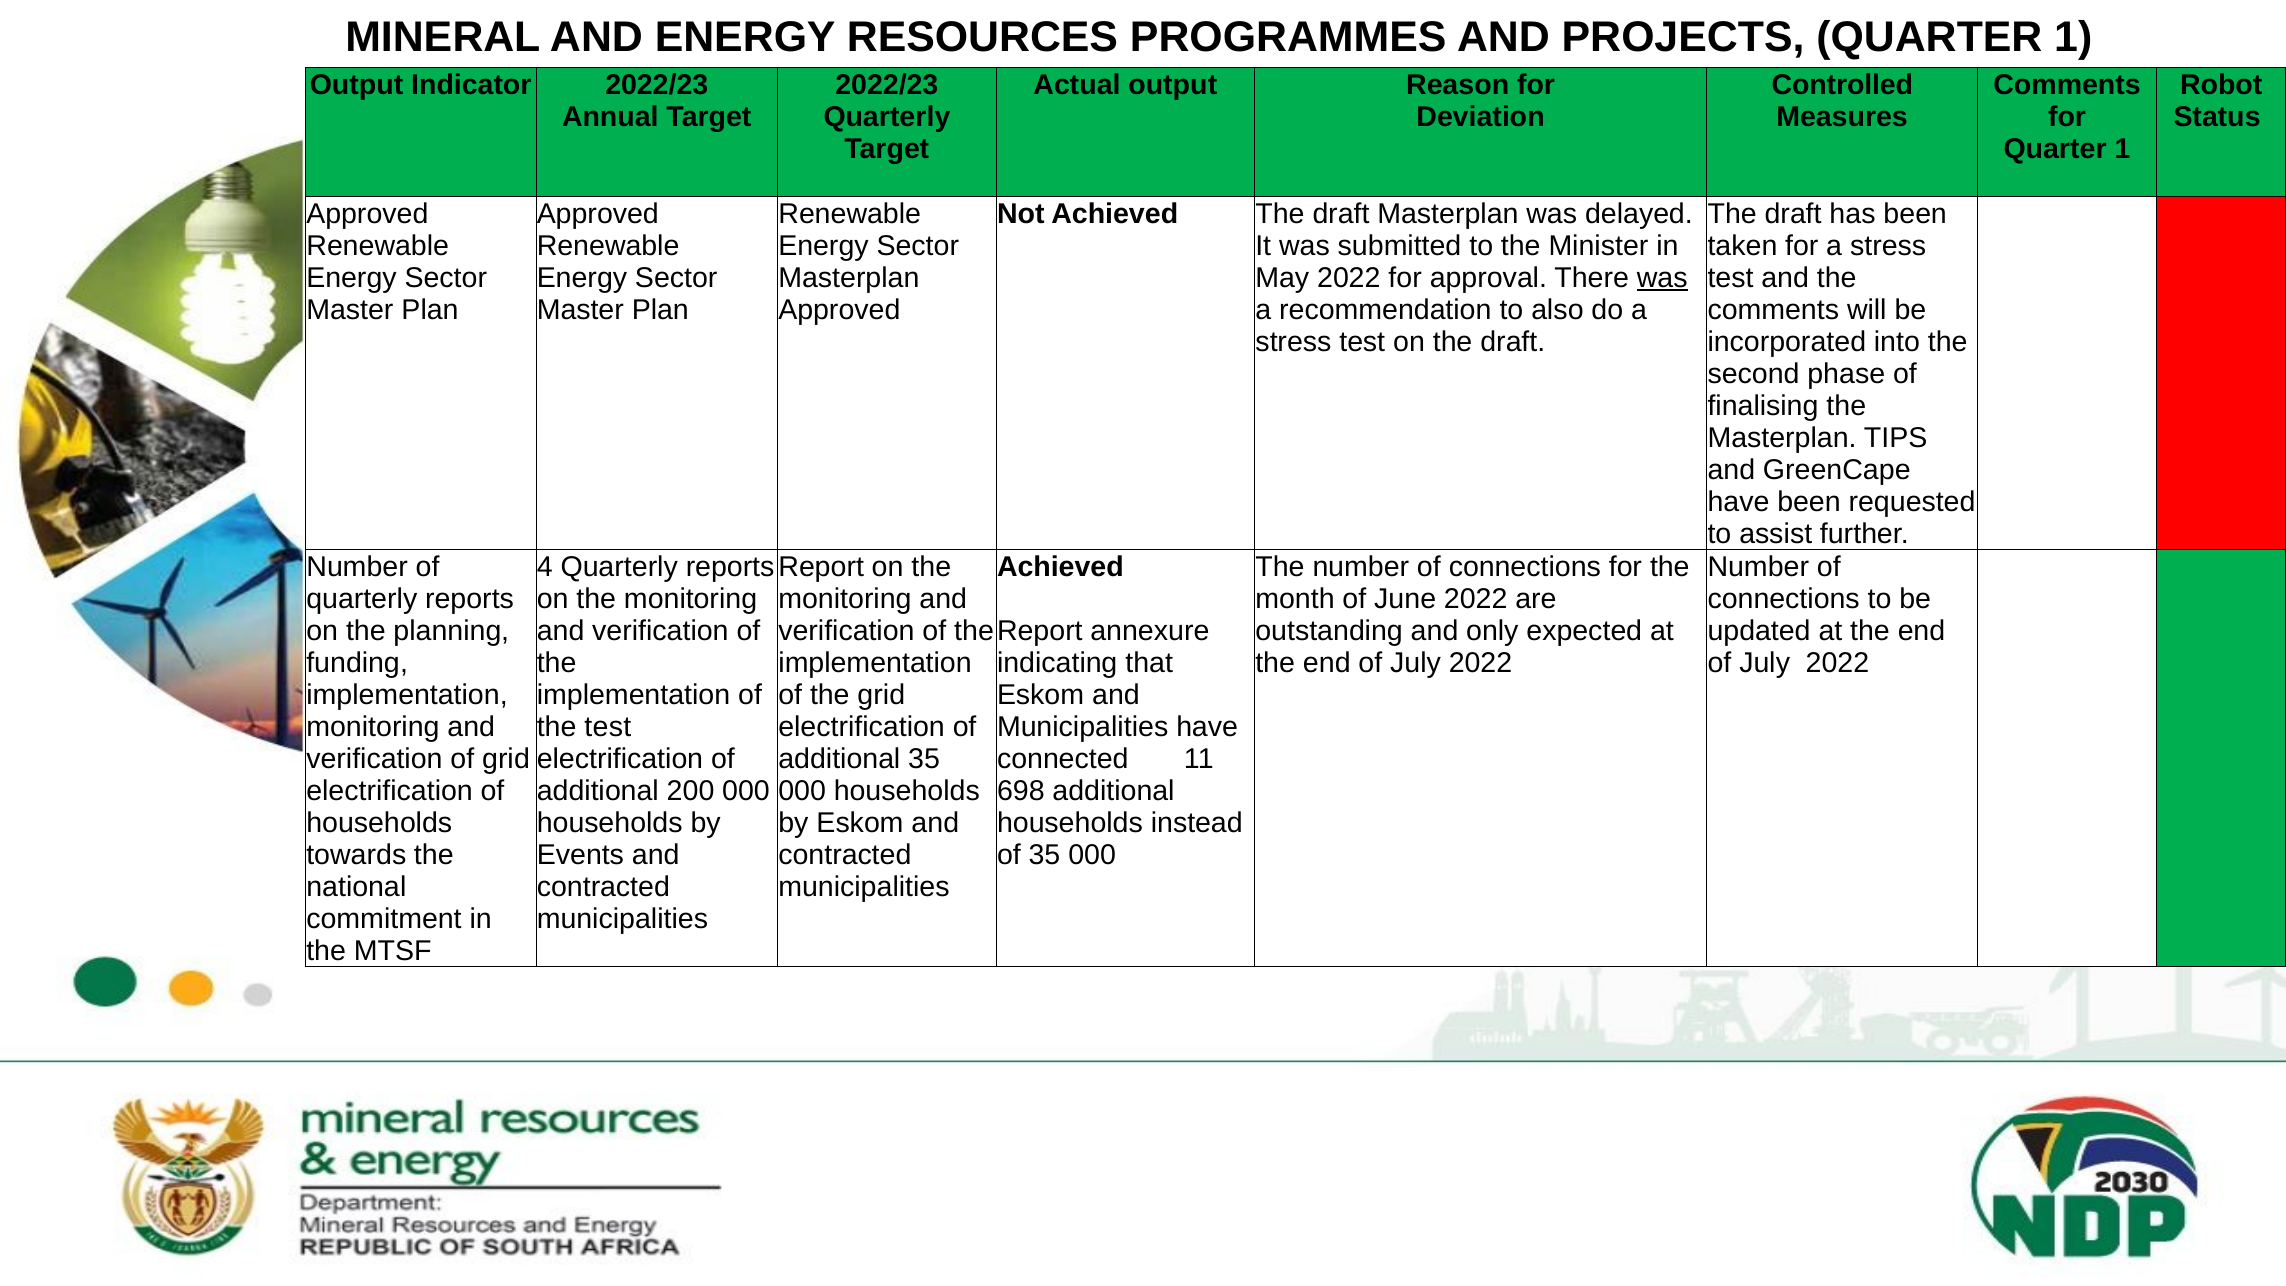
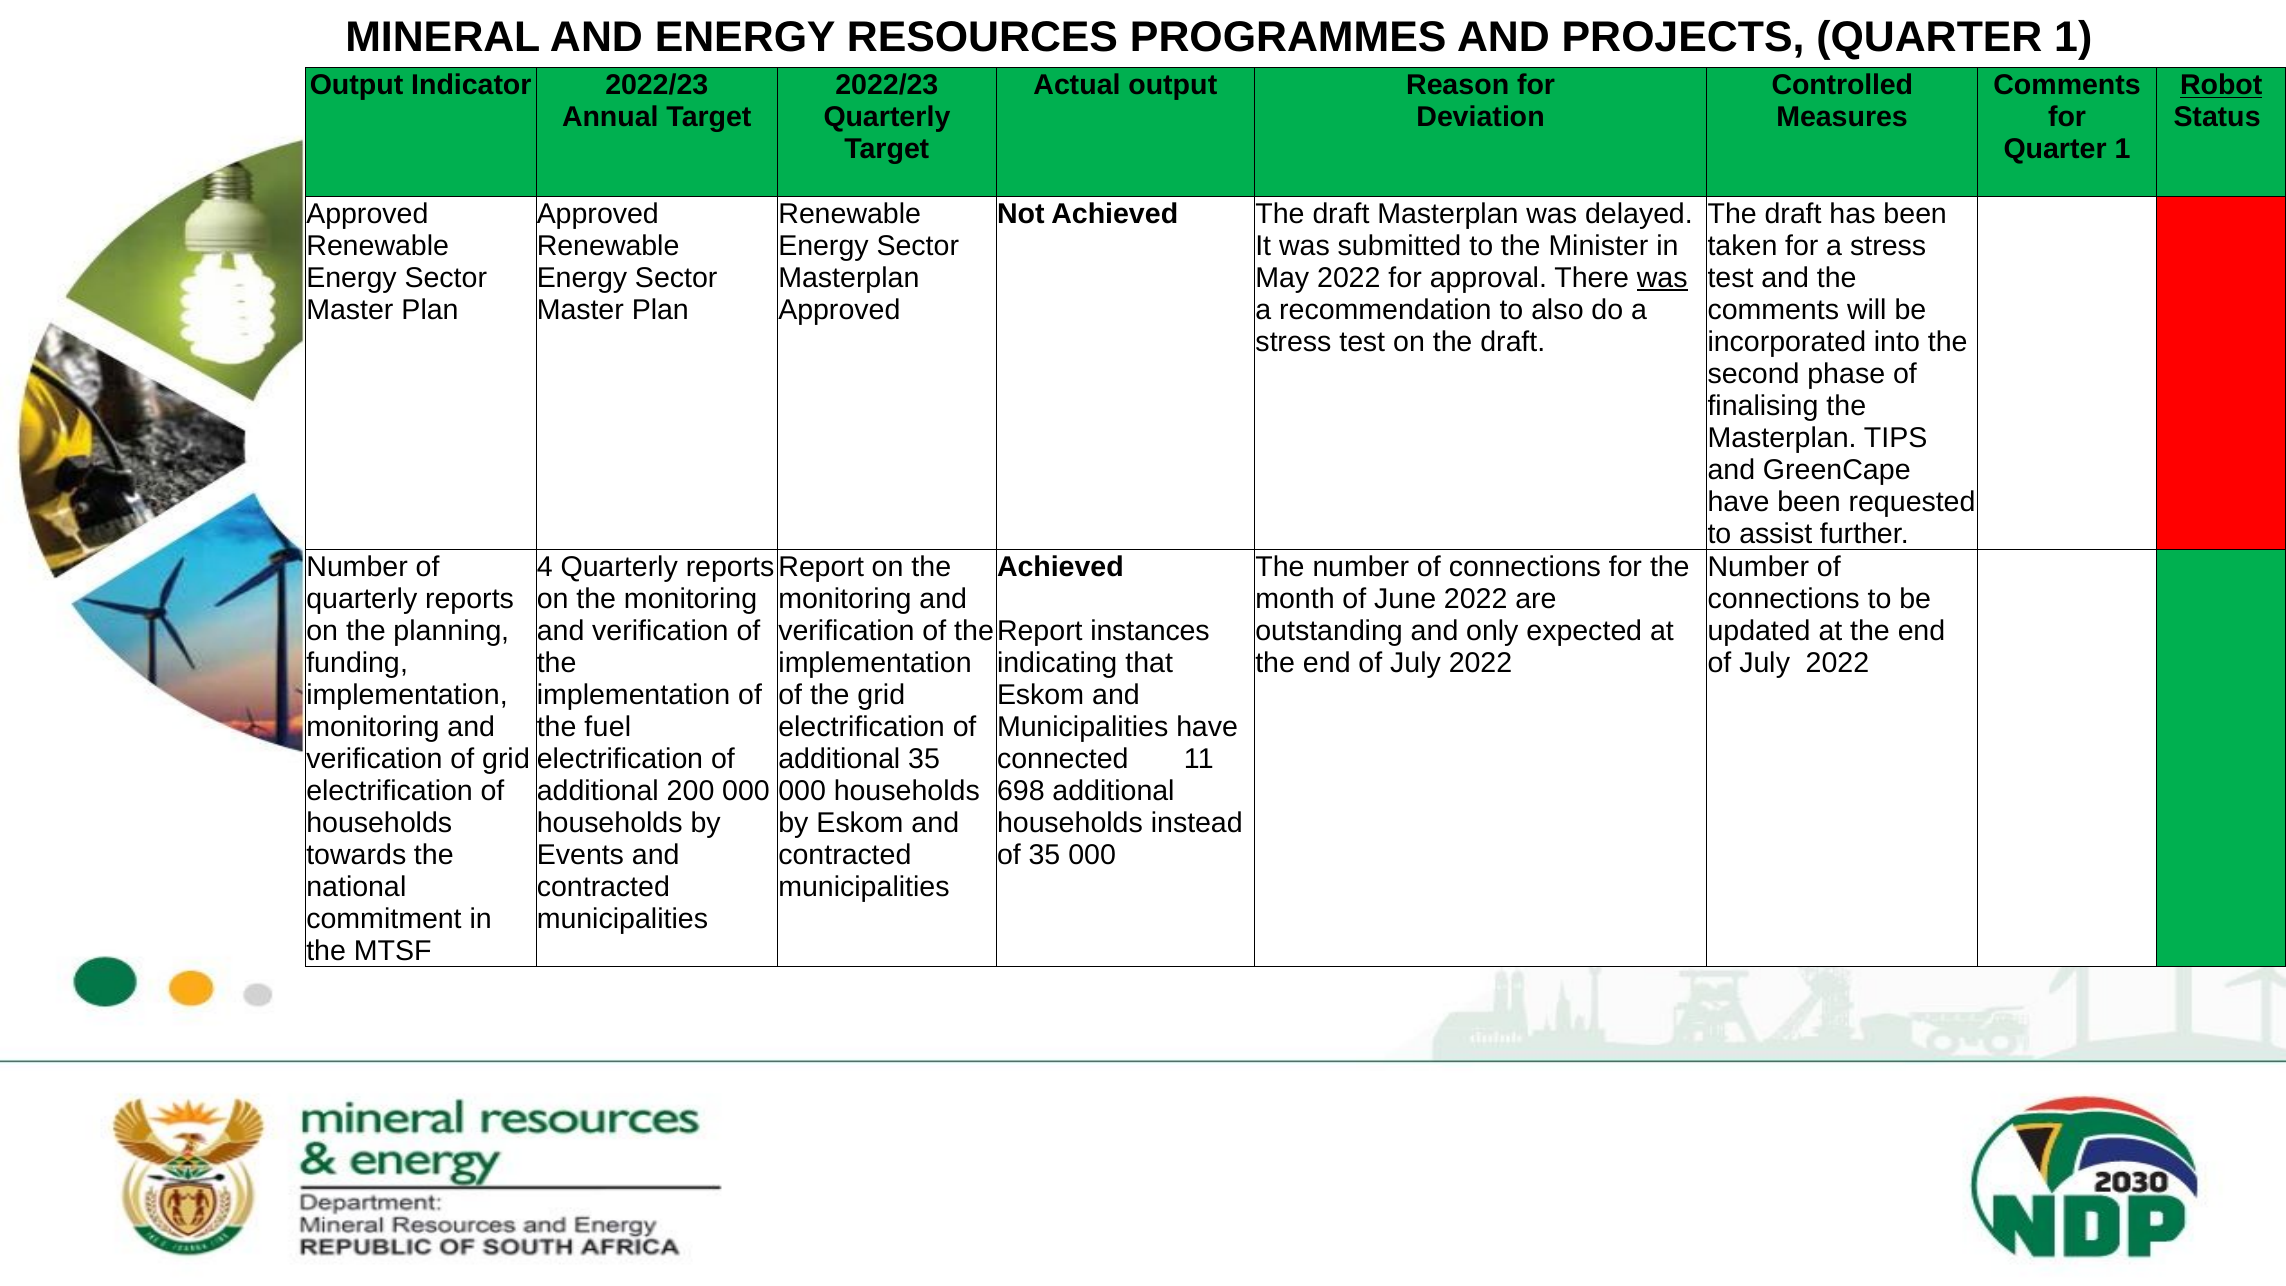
Robot underline: none -> present
annexure: annexure -> instances
the test: test -> fuel
